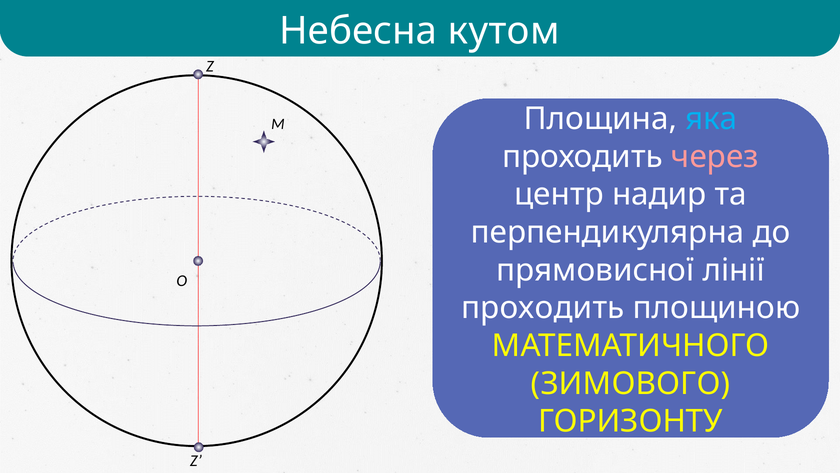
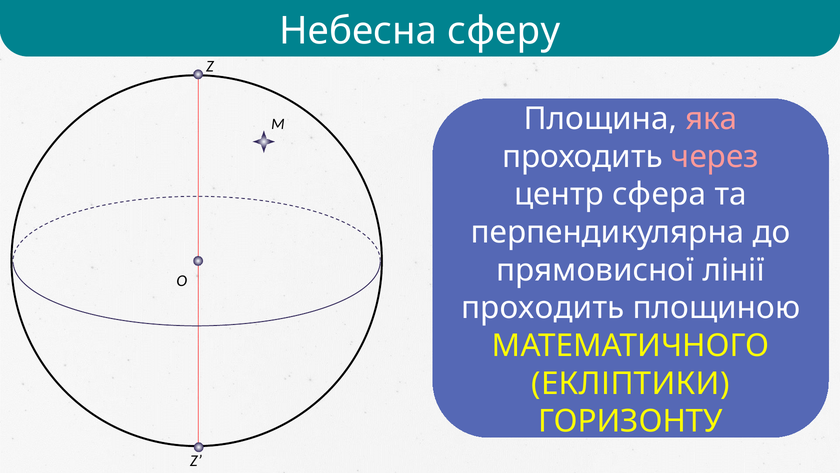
кутом: кутом -> сферу
яка colour: light blue -> pink
надир: надир -> сфера
ЗИМОВОГО: ЗИМОВОГО -> ЕКЛІПТИКИ
